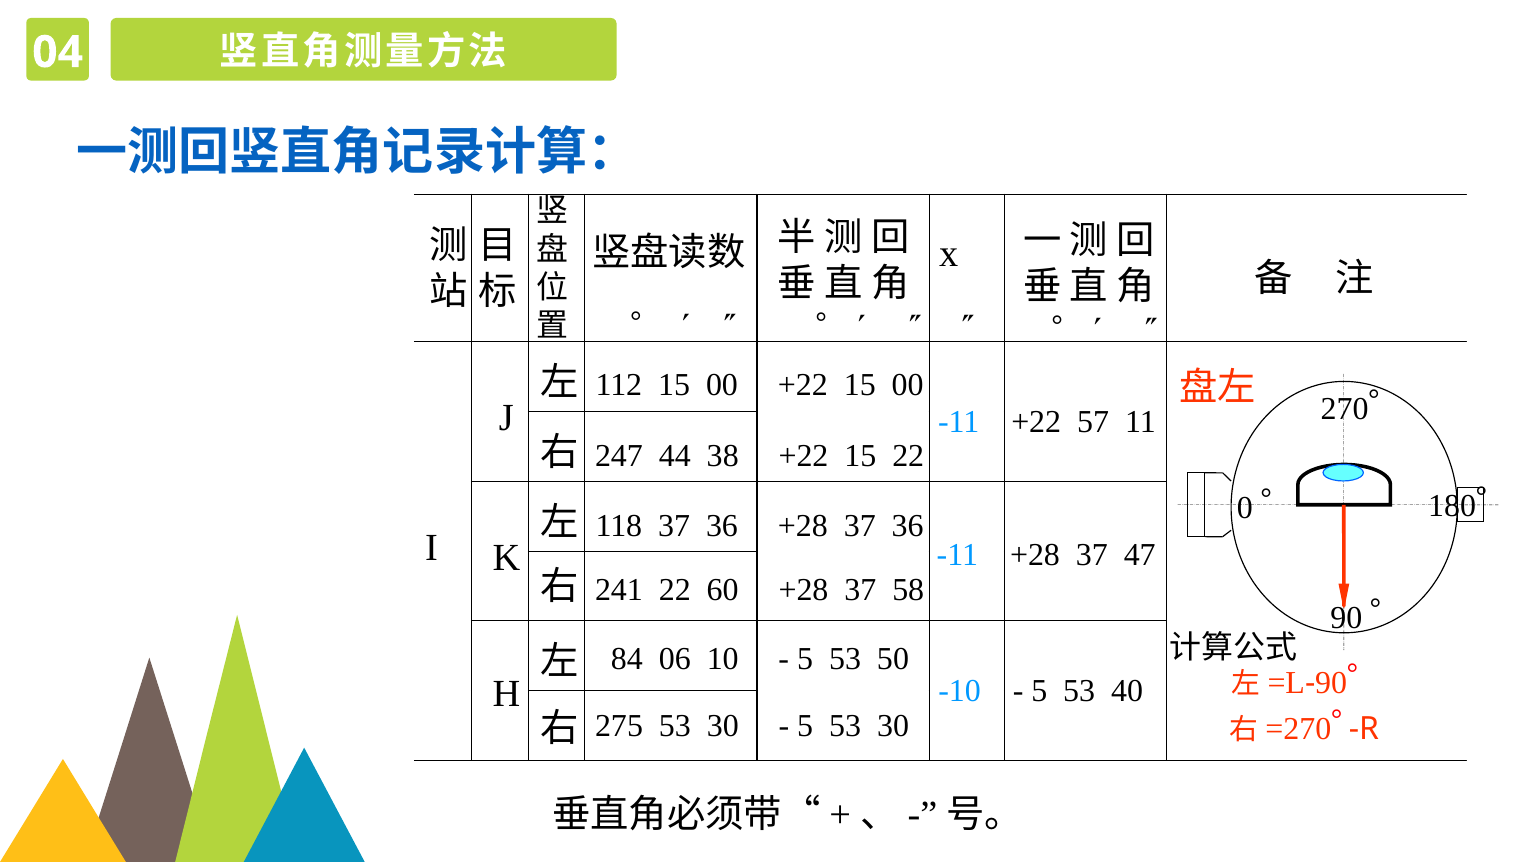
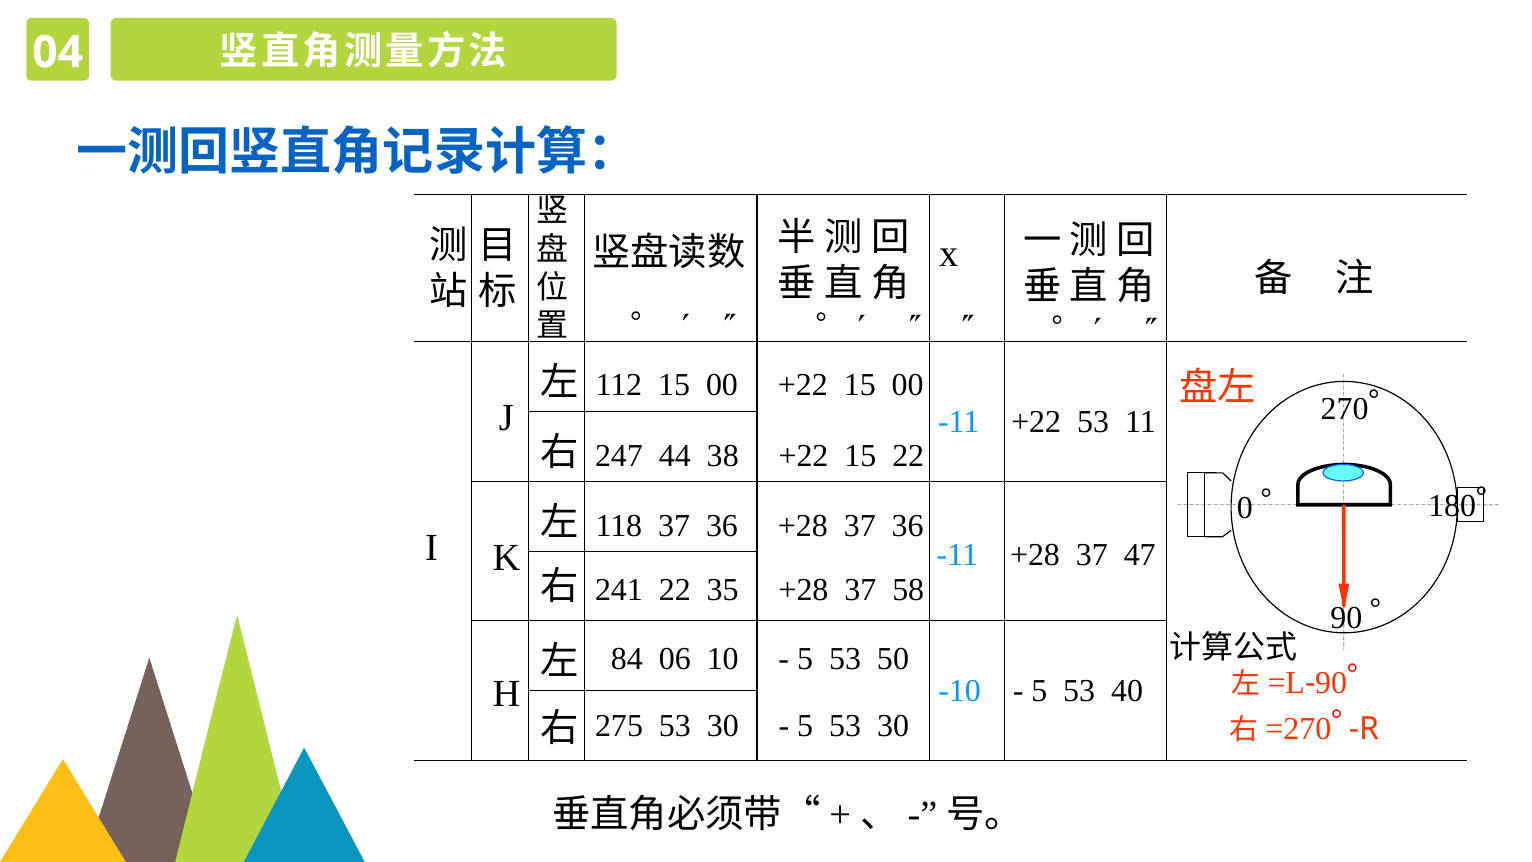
+22 57: 57 -> 53
60: 60 -> 35
